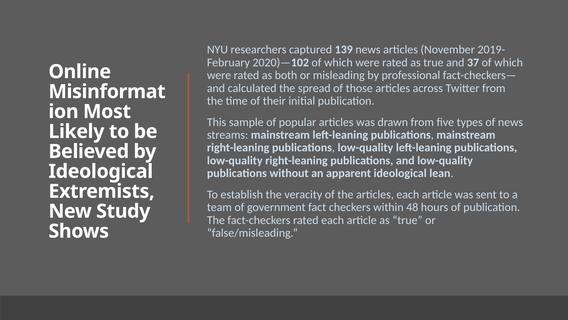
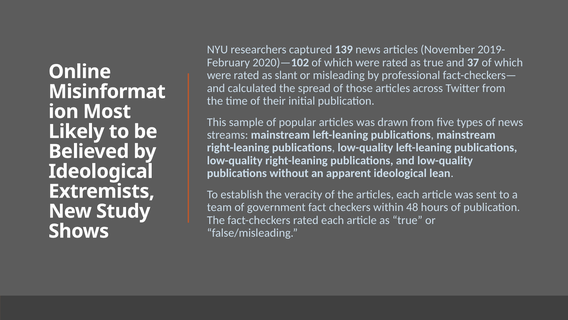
both: both -> slant
